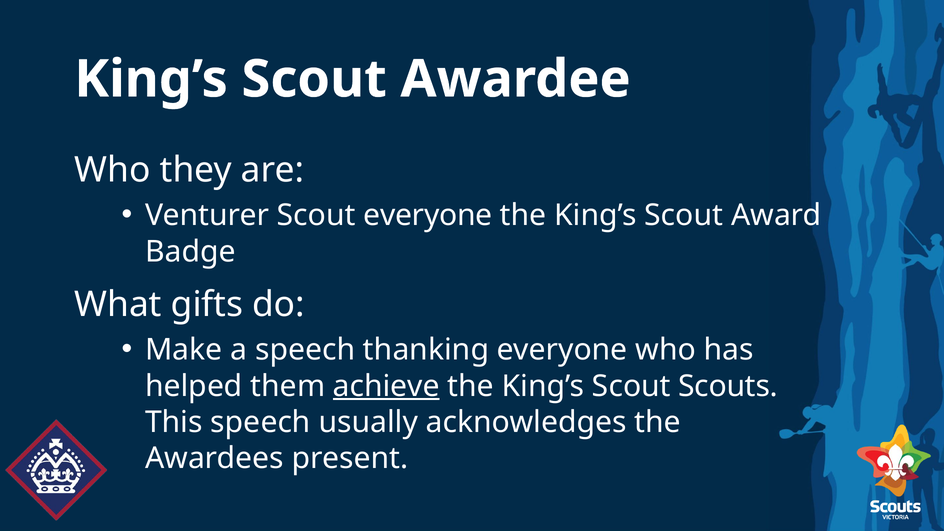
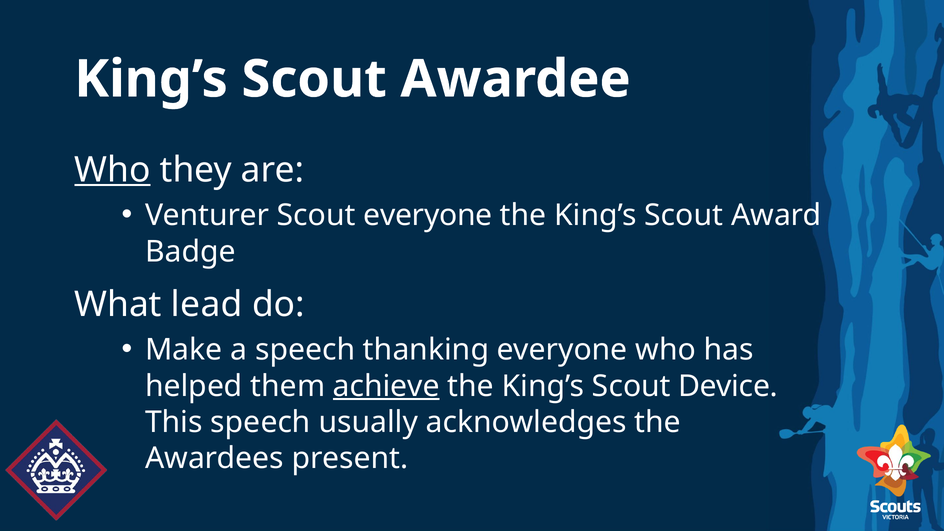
Who at (112, 170) underline: none -> present
gifts: gifts -> lead
Scouts: Scouts -> Device
